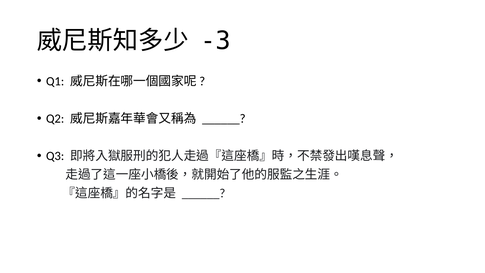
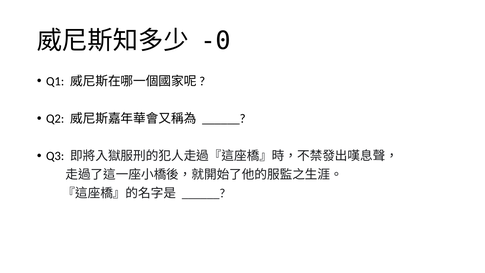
-3: -3 -> -0
